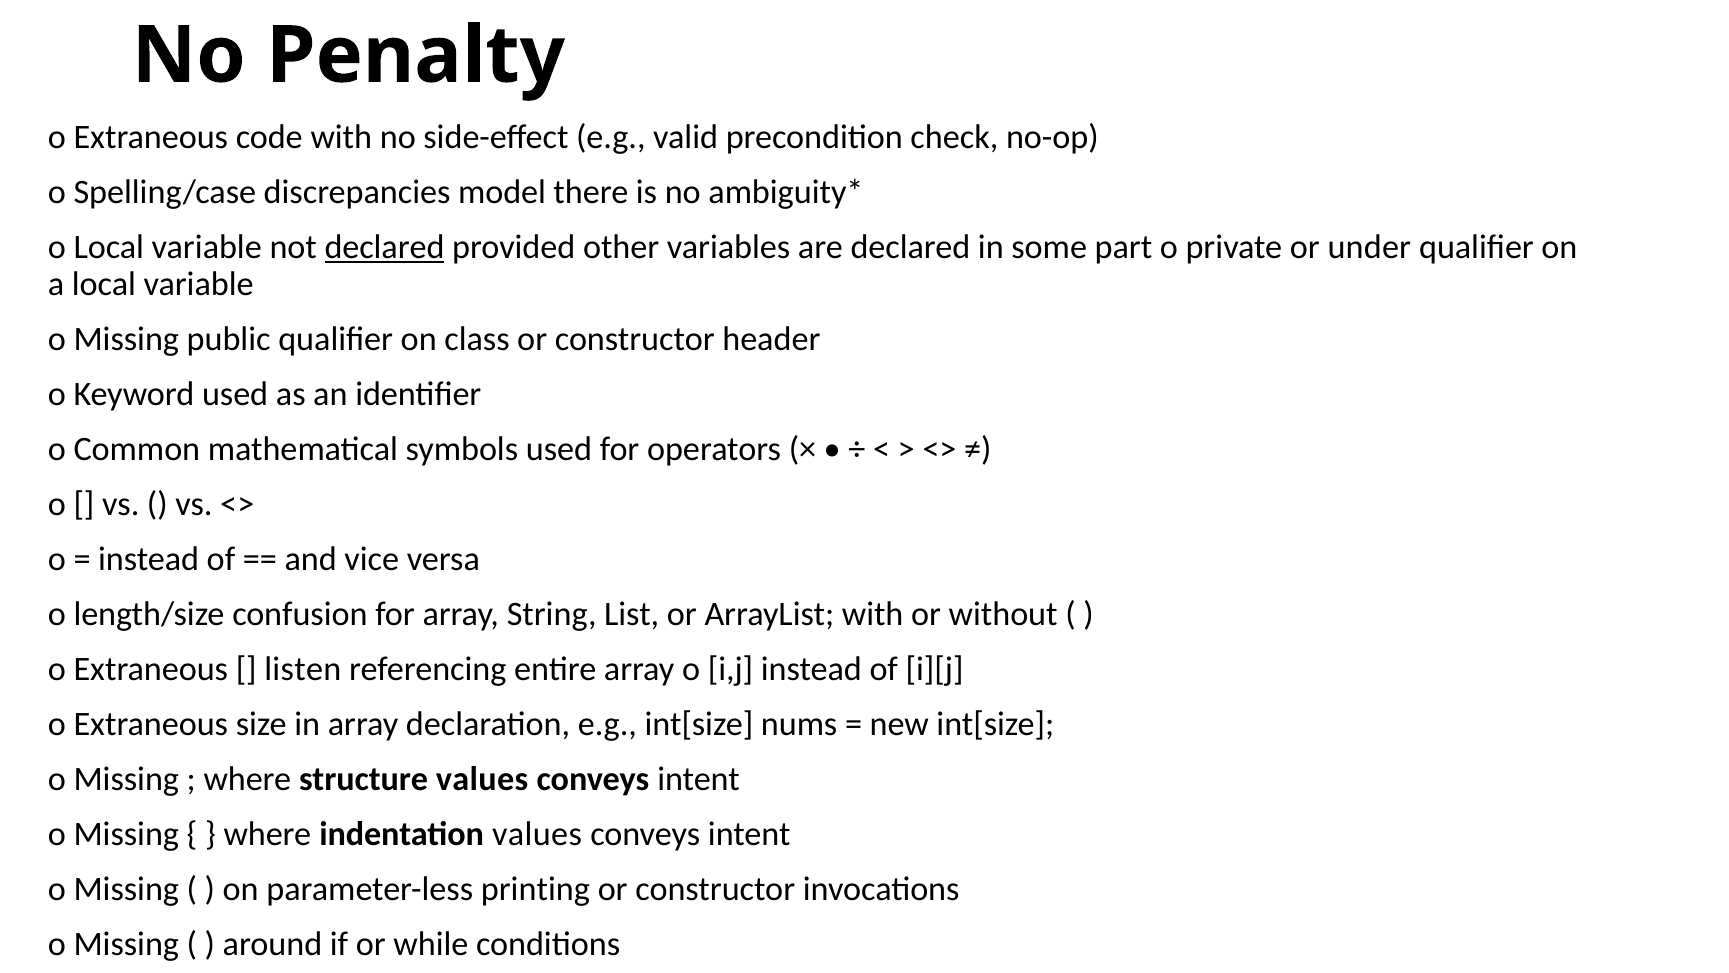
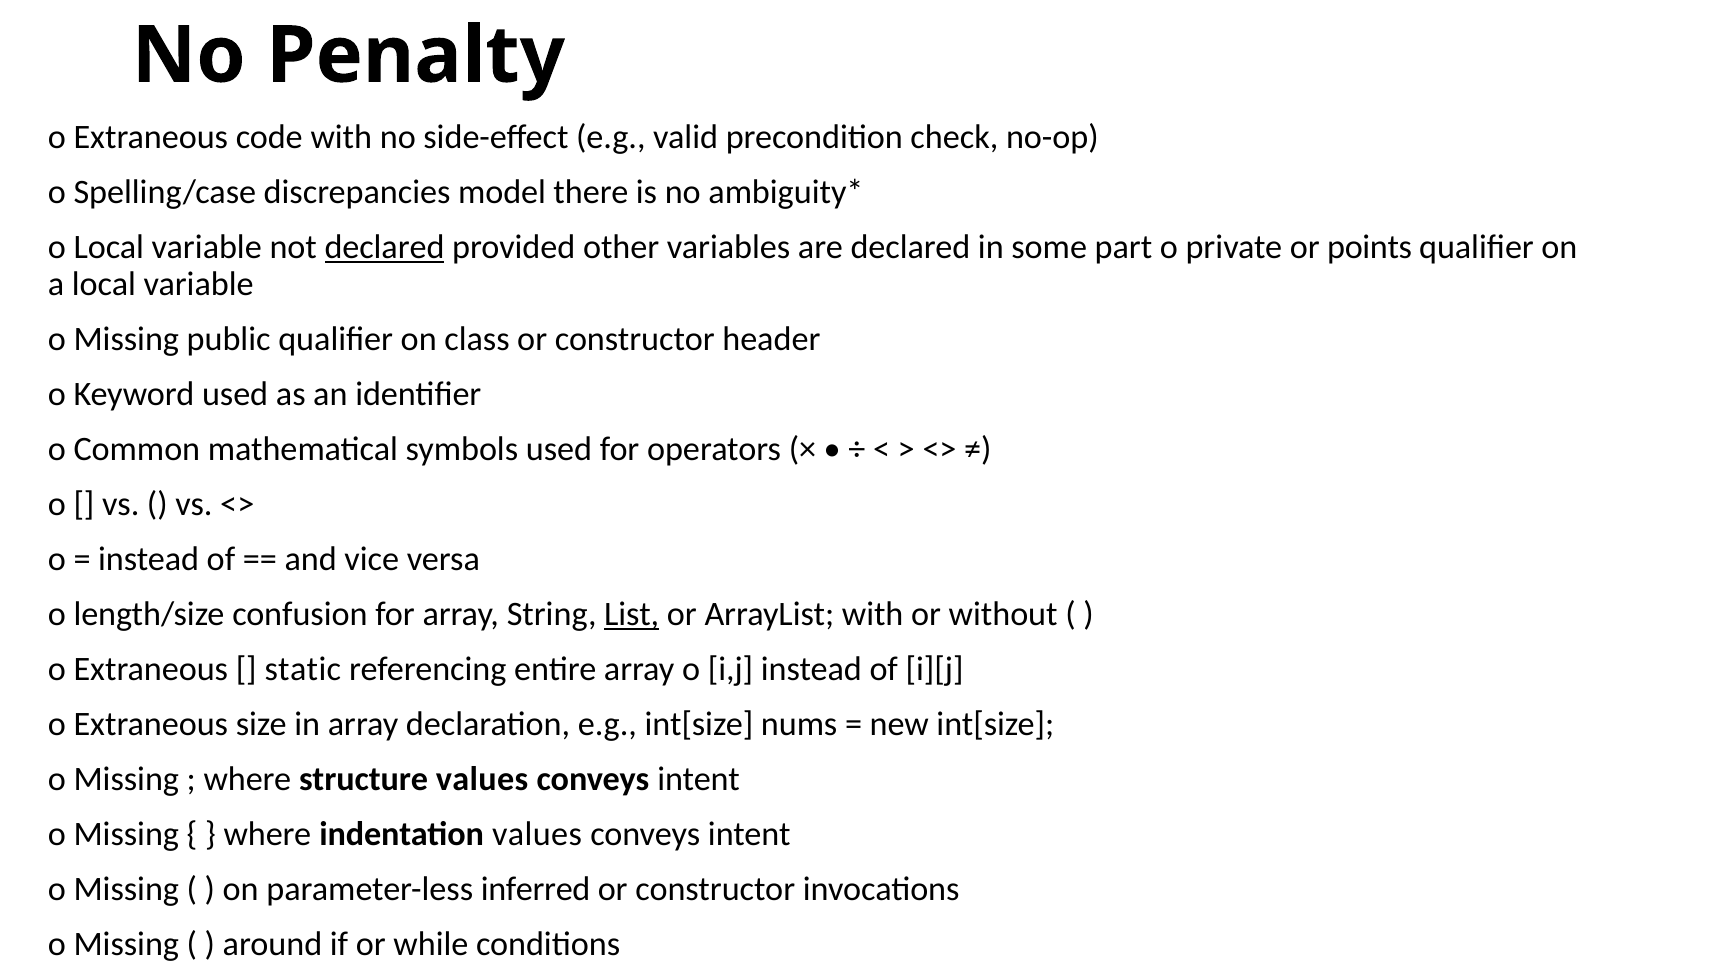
under: under -> points
List underline: none -> present
listen: listen -> static
printing: printing -> inferred
